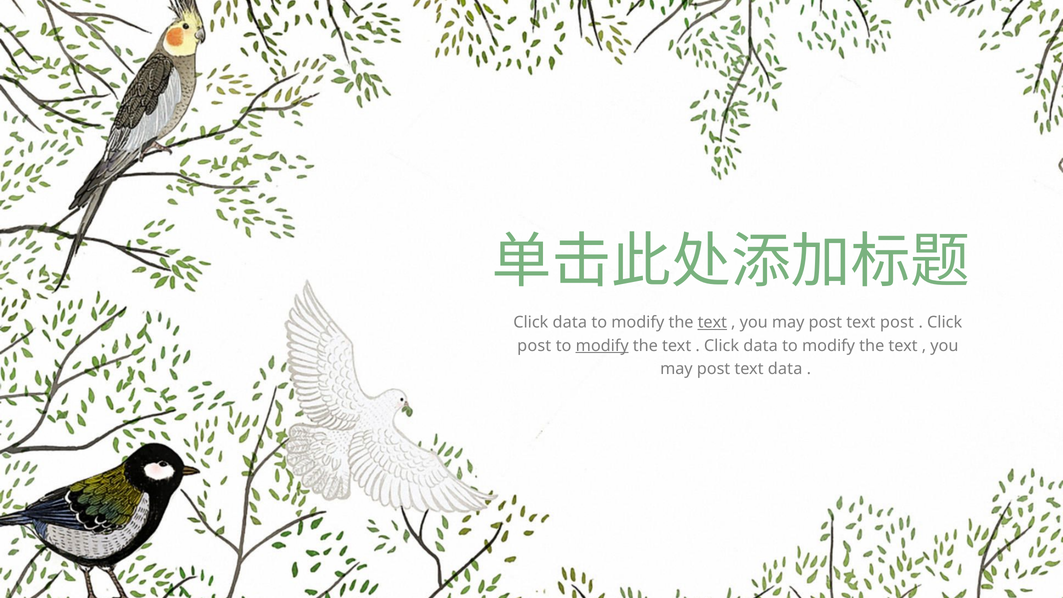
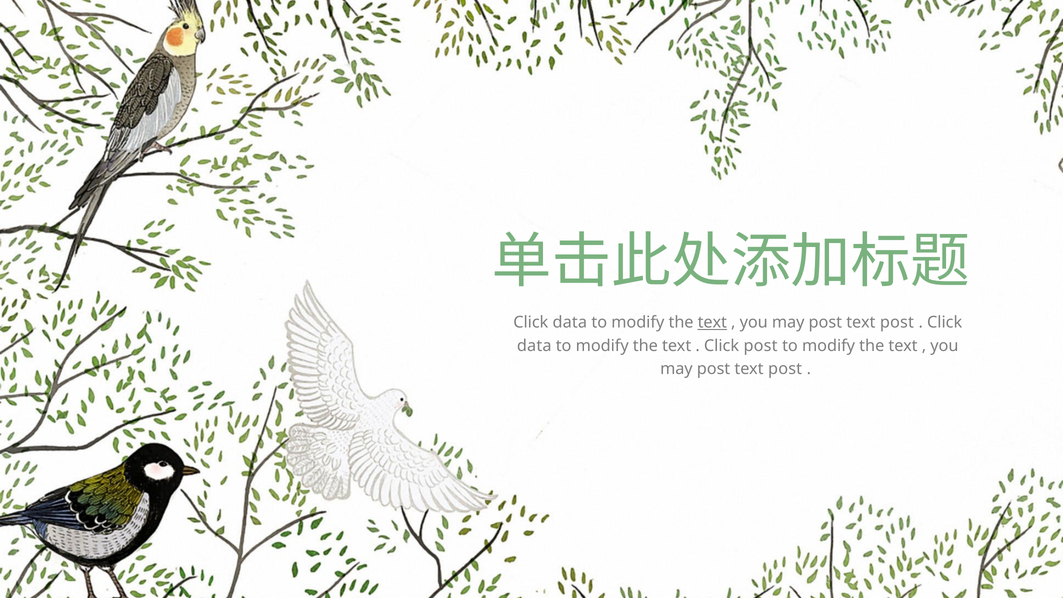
post at (534, 346): post -> data
modify at (602, 346) underline: present -> none
data at (761, 346): data -> post
data at (785, 369): data -> post
